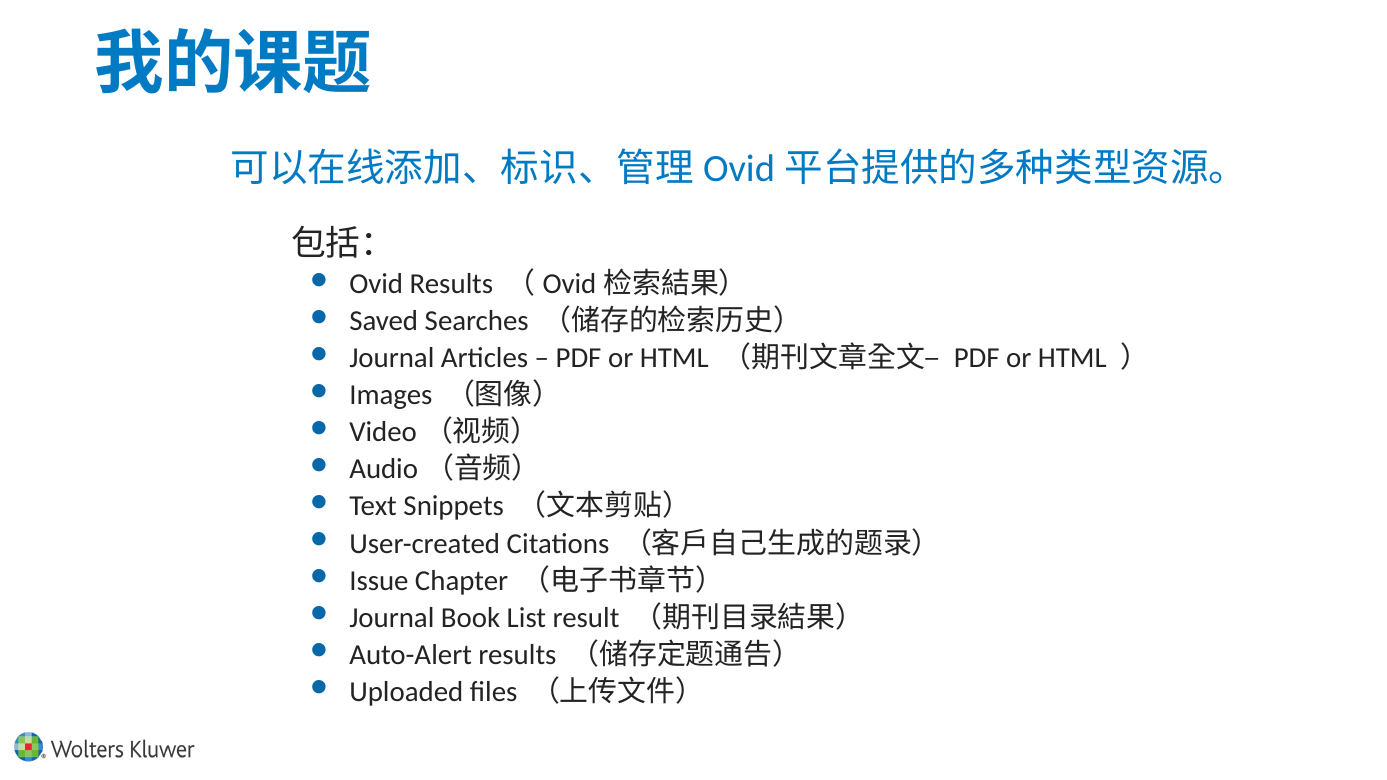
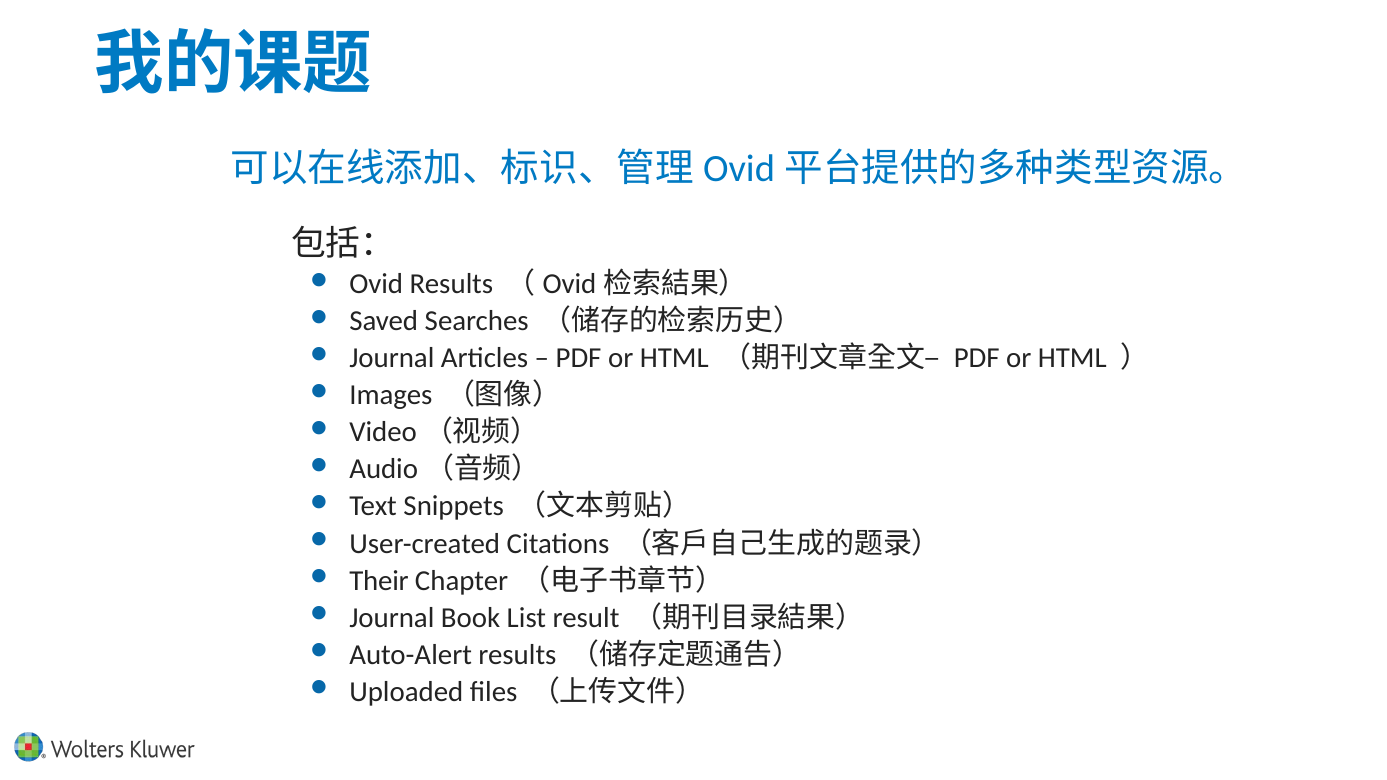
Issue: Issue -> Their
